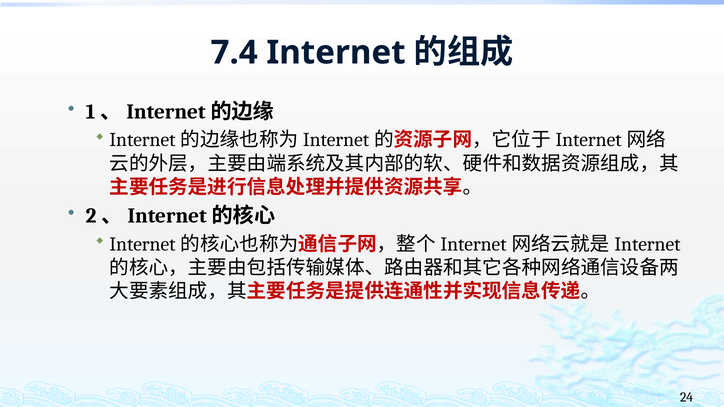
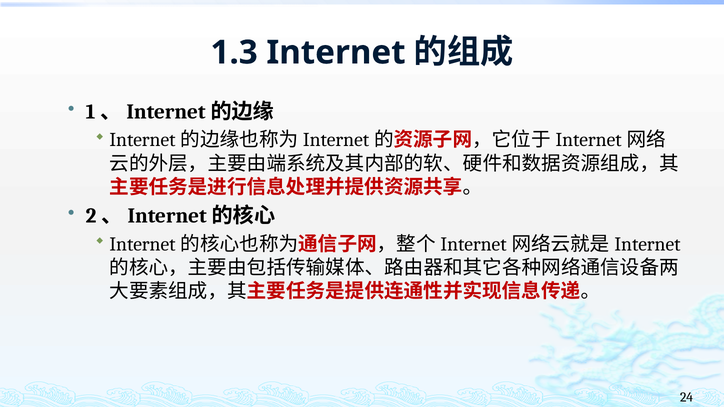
7.4: 7.4 -> 1.3
